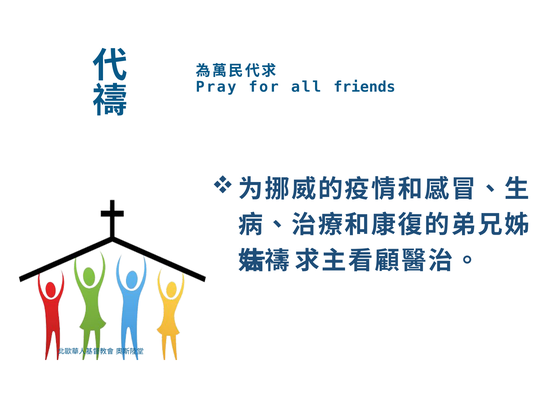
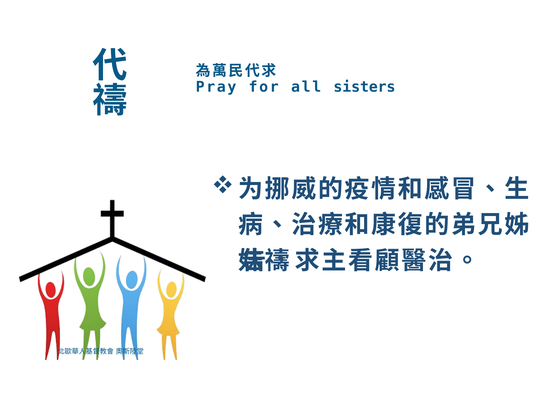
friends: friends -> sisters
